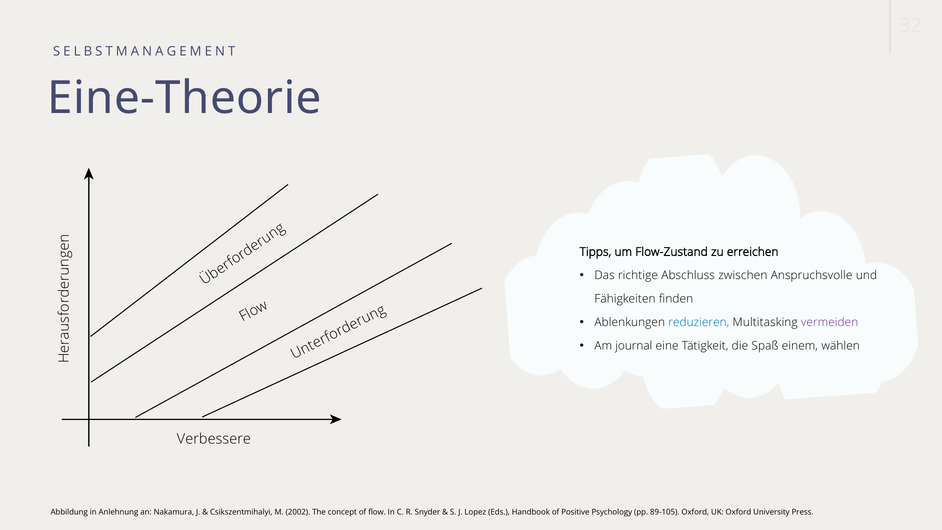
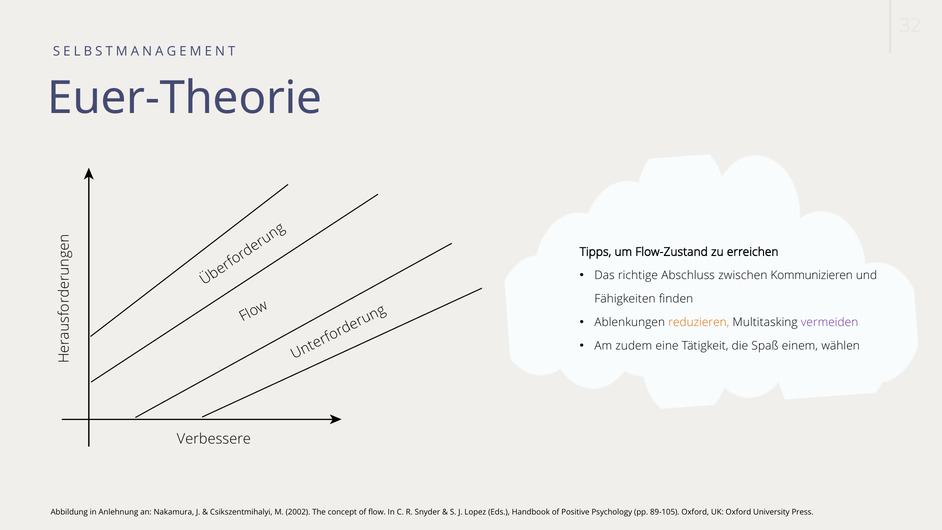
Eine-Theorie: Eine-Theorie -> Euer-Theorie
Anspruchsvolle: Anspruchsvolle -> Kommunizieren
reduzieren colour: blue -> orange
journal: journal -> zudem
